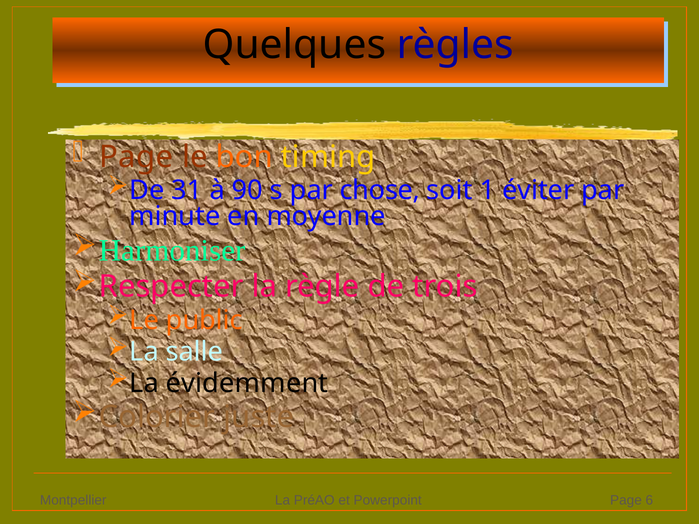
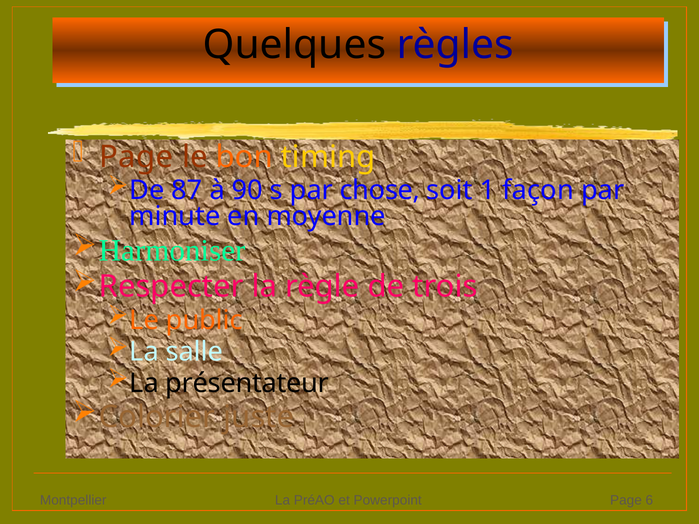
31: 31 -> 87
éviter: éviter -> façon
évidemment: évidemment -> présentateur
